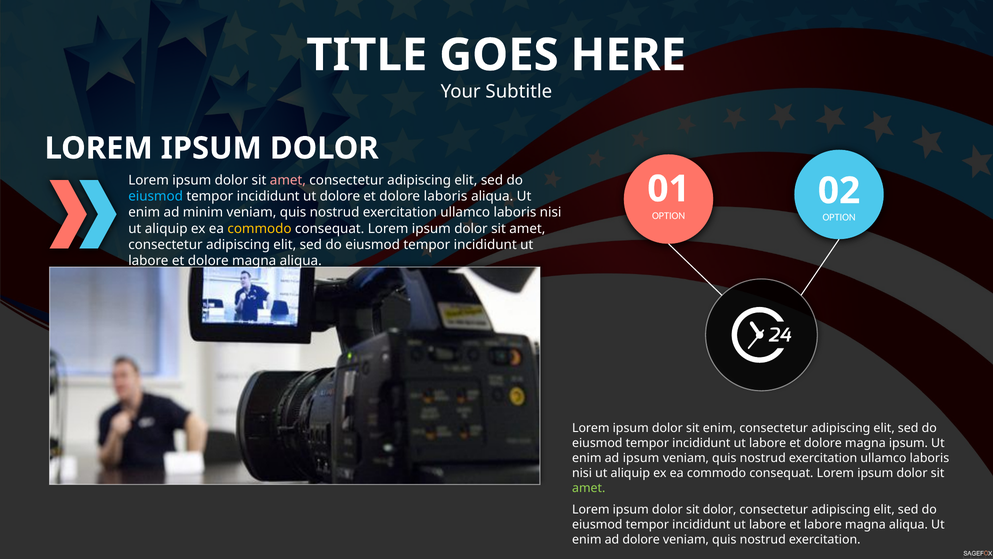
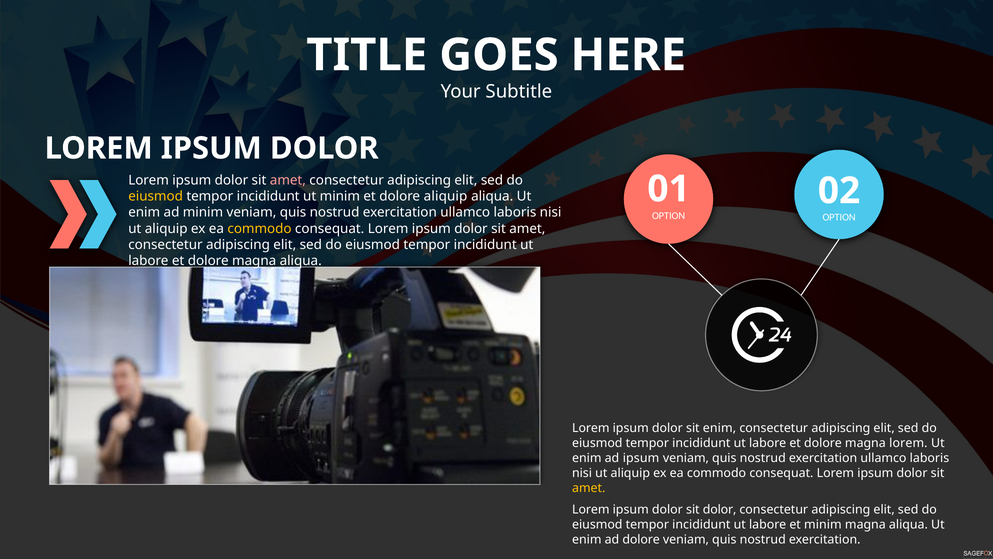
eiusmod at (156, 196) colour: light blue -> yellow
ut dolore: dolore -> minim
dolore laboris: laboris -> aliquip
magna ipsum: ipsum -> lorem
amet at (589, 488) colour: light green -> yellow
et labore: labore -> minim
